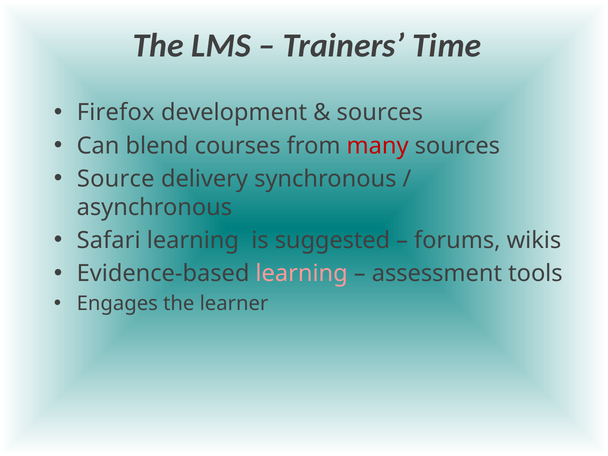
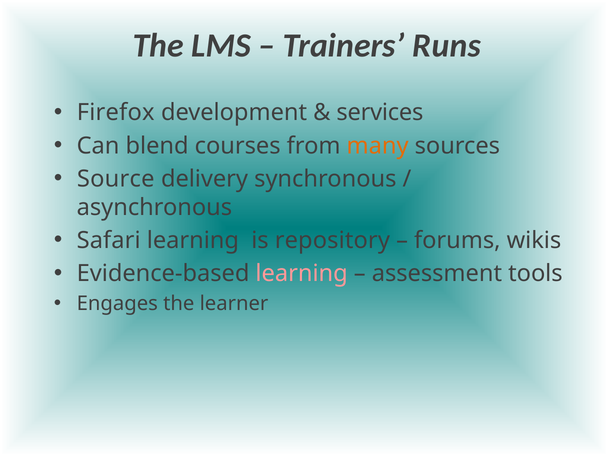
Time: Time -> Runs
sources at (380, 113): sources -> services
many colour: red -> orange
suggested: suggested -> repository
